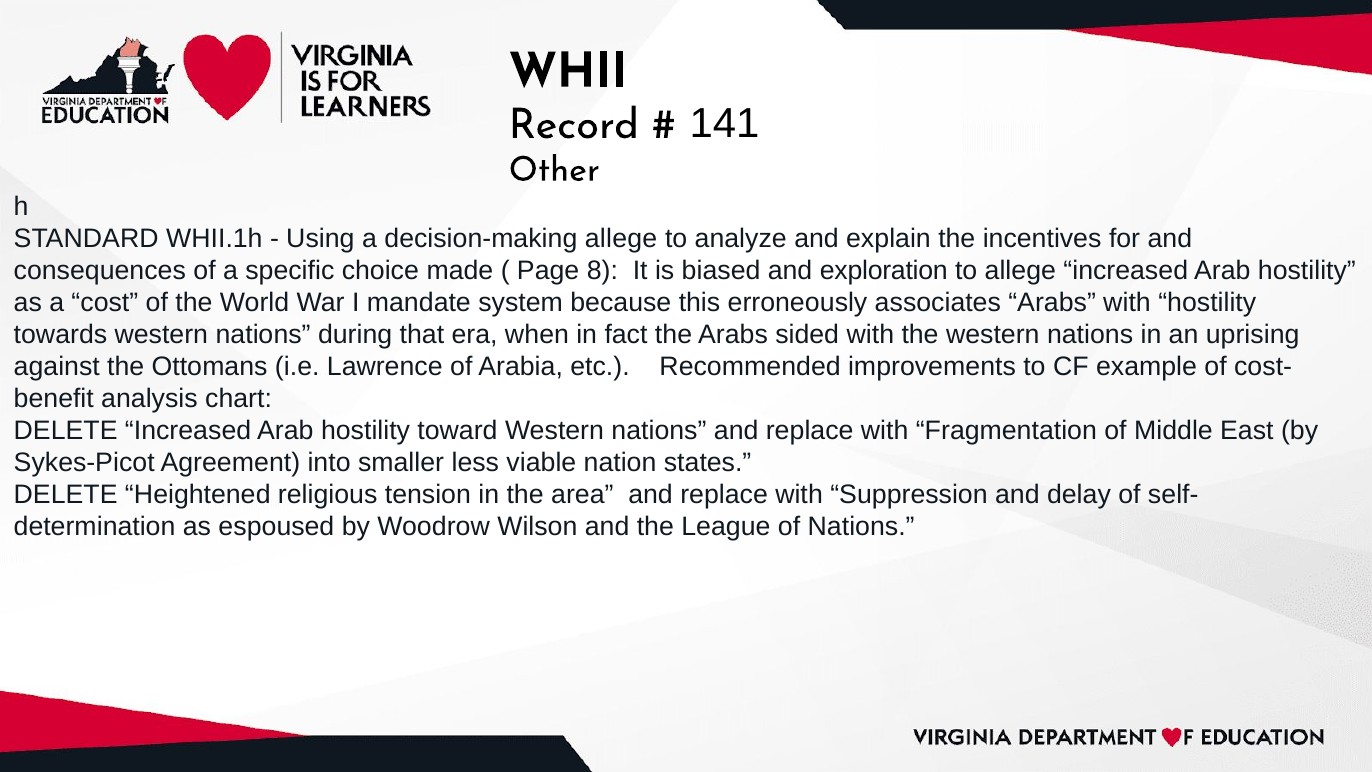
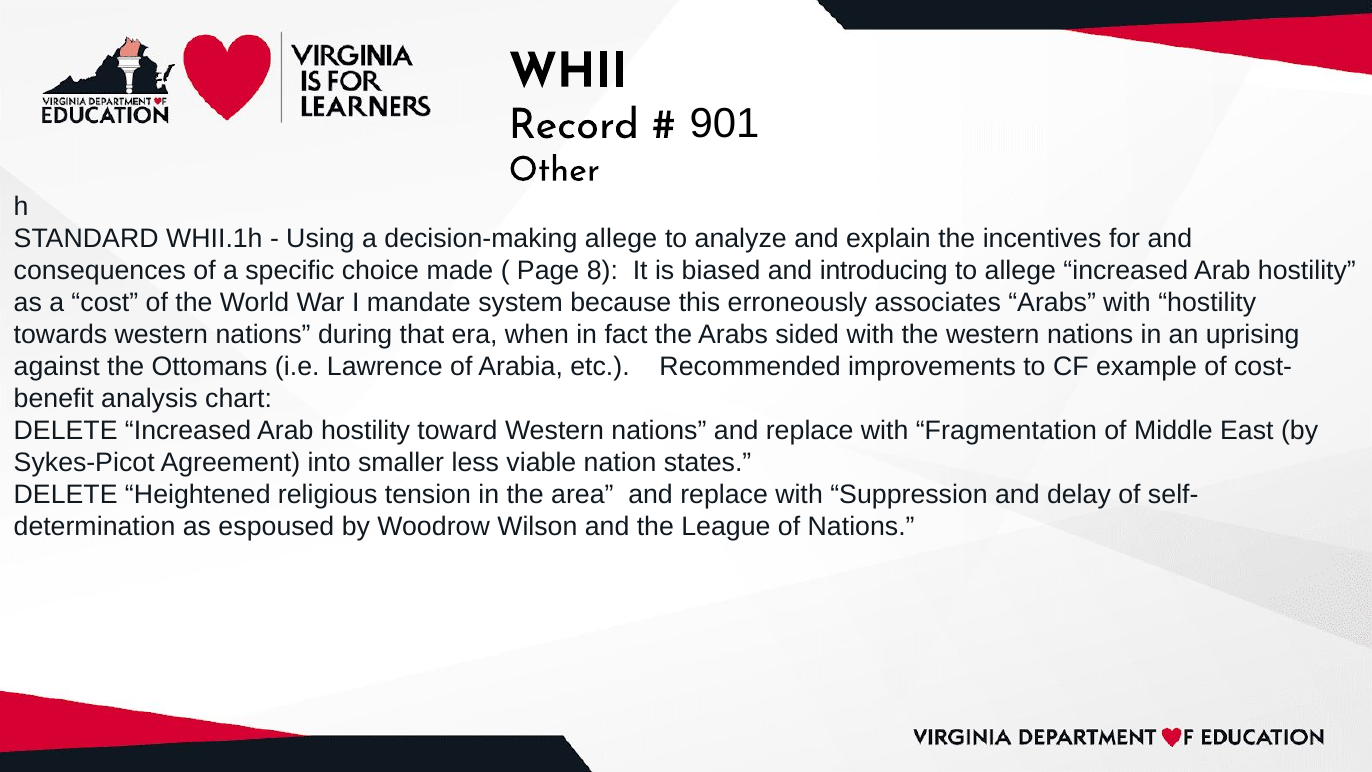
141: 141 -> 901
exploration: exploration -> introducing
